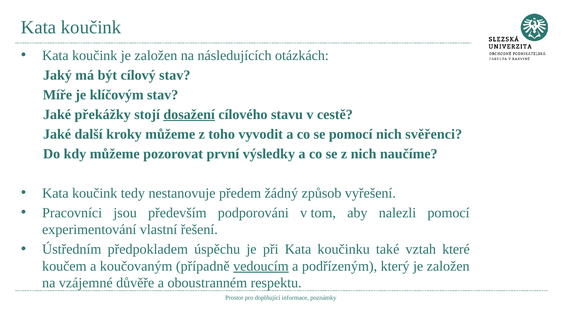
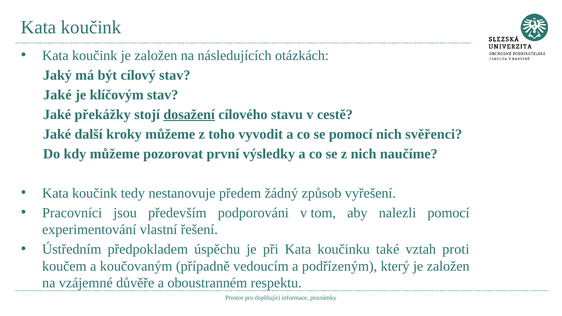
Míře at (57, 95): Míře -> Jaké
které: které -> proti
vedoucím underline: present -> none
